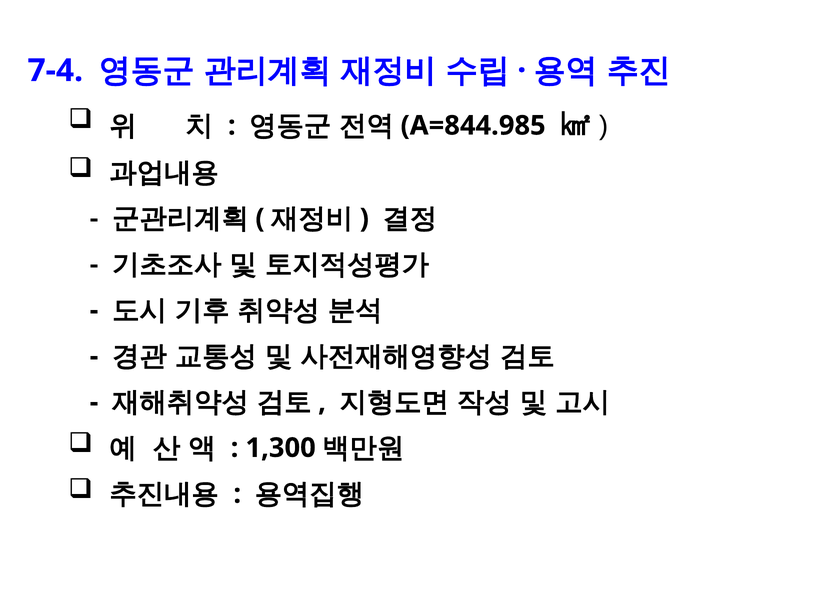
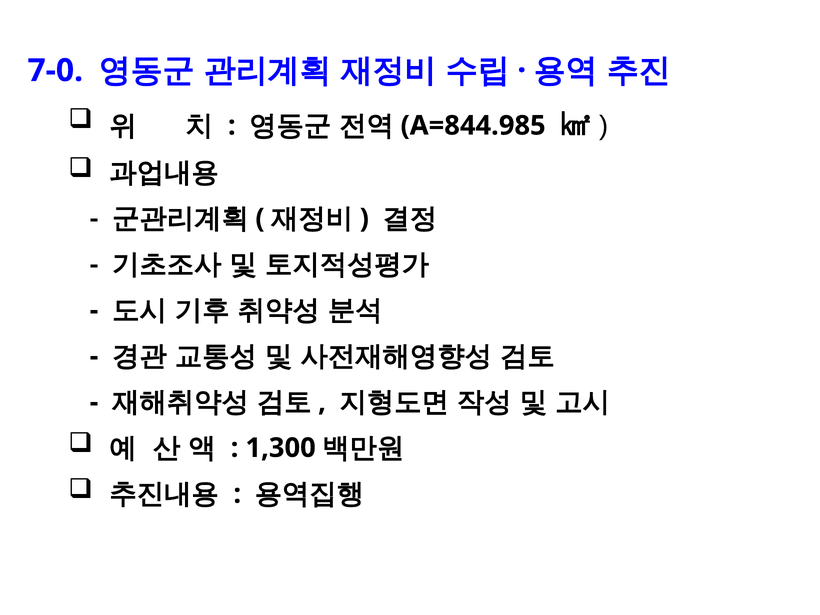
7-4: 7-4 -> 7-0
